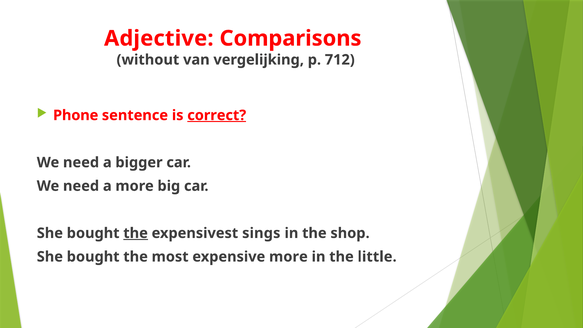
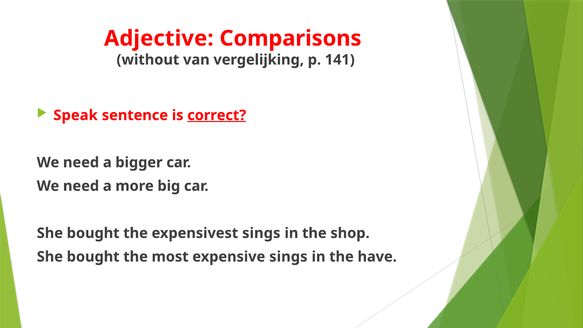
712: 712 -> 141
Phone: Phone -> Speak
the at (136, 233) underline: present -> none
expensive more: more -> sings
little: little -> have
